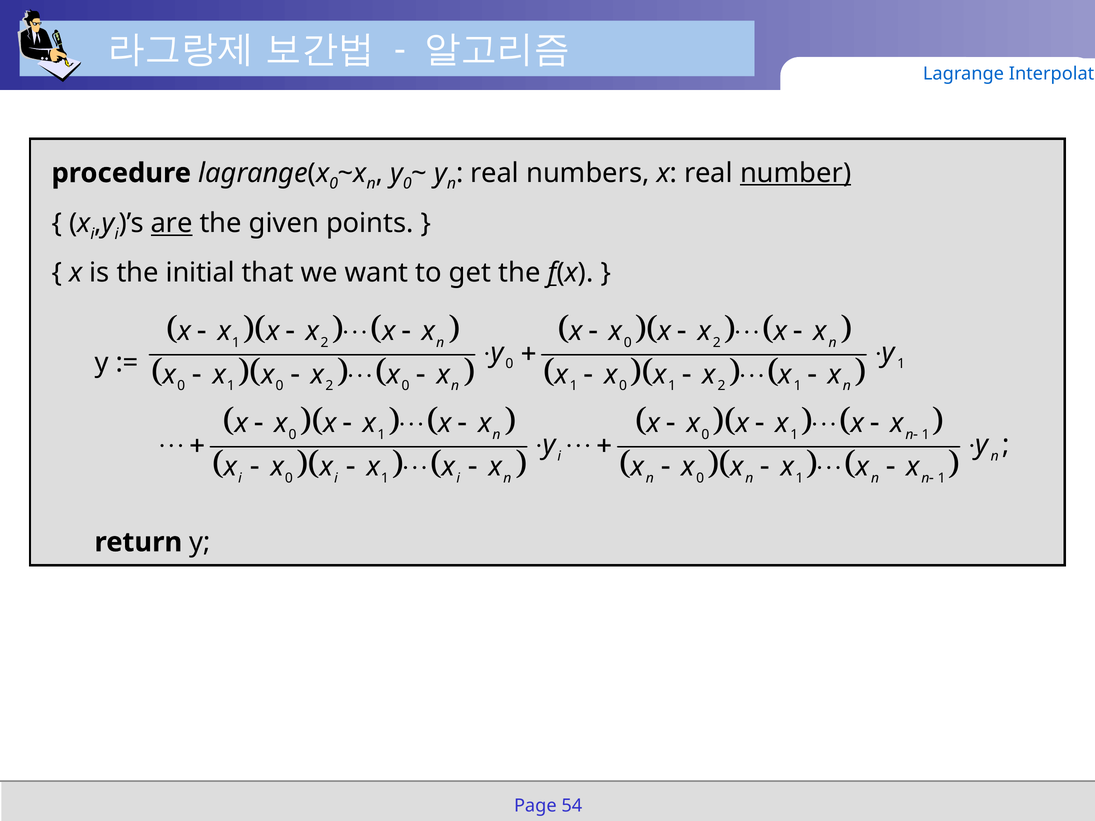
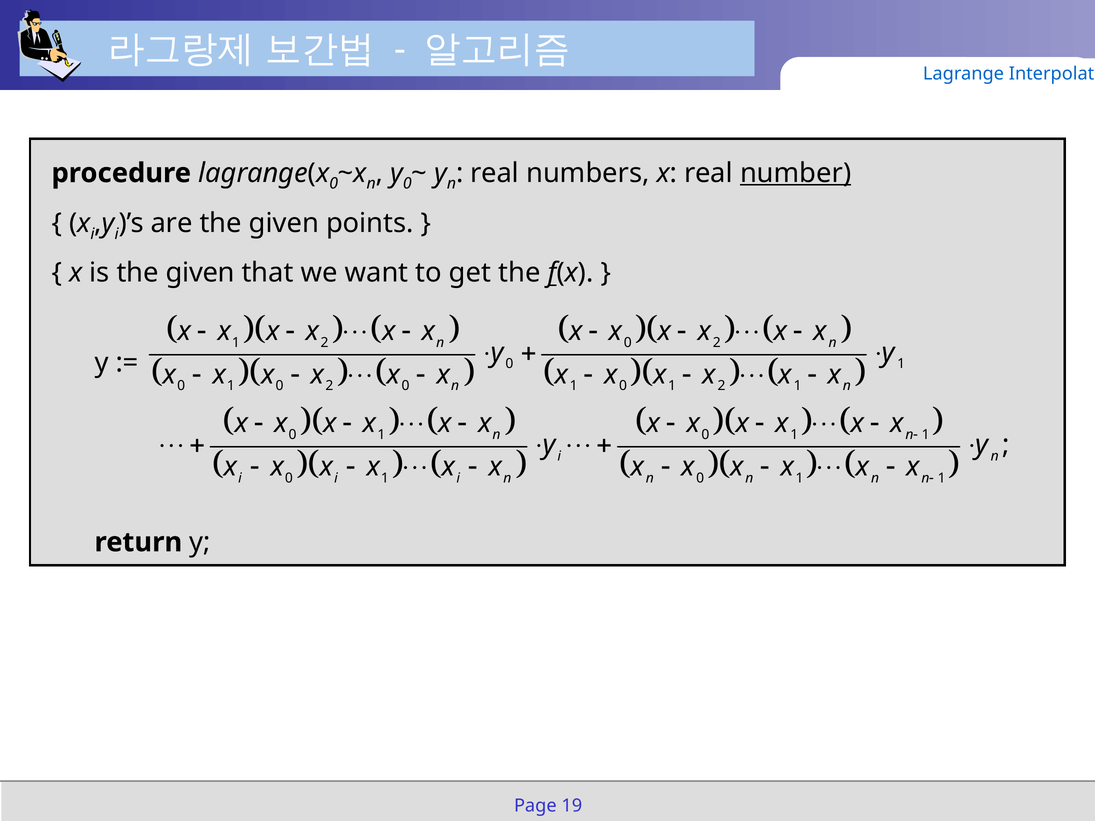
are underline: present -> none
is the initial: initial -> given
54: 54 -> 19
